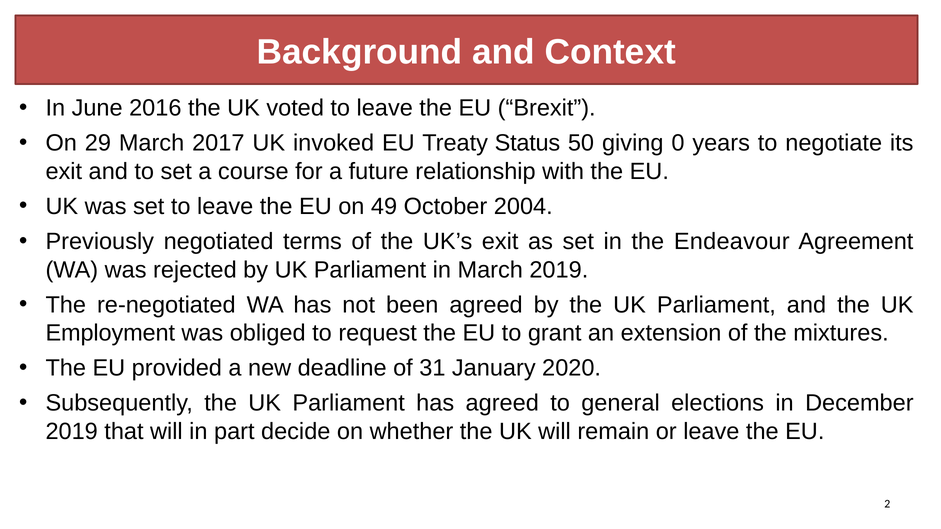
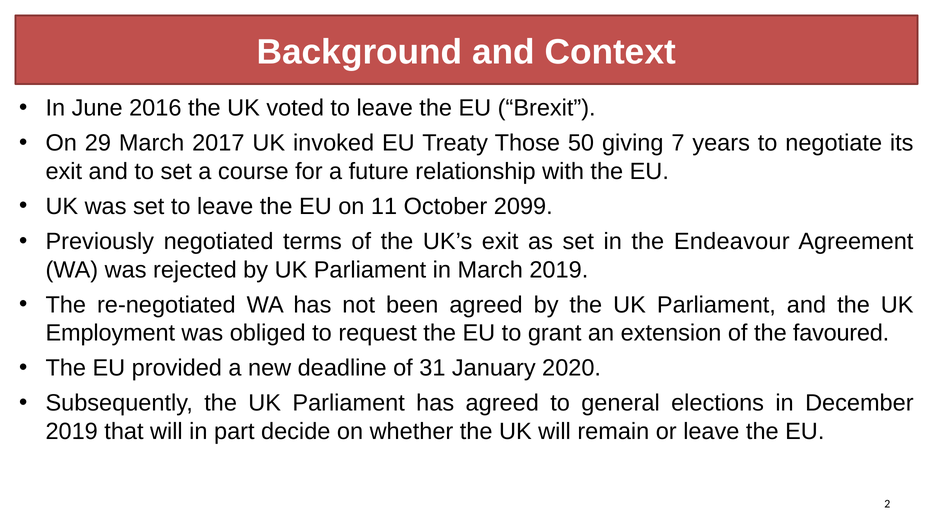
Status: Status -> Those
0: 0 -> 7
49: 49 -> 11
2004: 2004 -> 2099
mixtures: mixtures -> favoured
